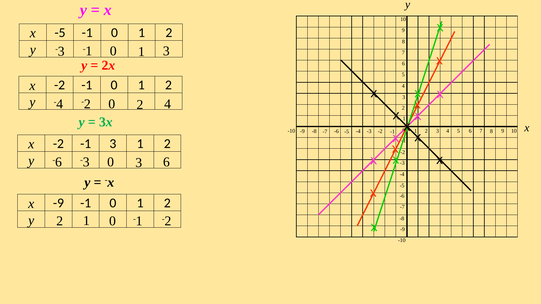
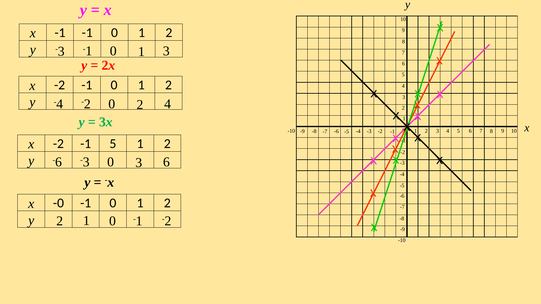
x -5: -5 -> -1
-1 3: 3 -> 5
x -9: -9 -> -0
